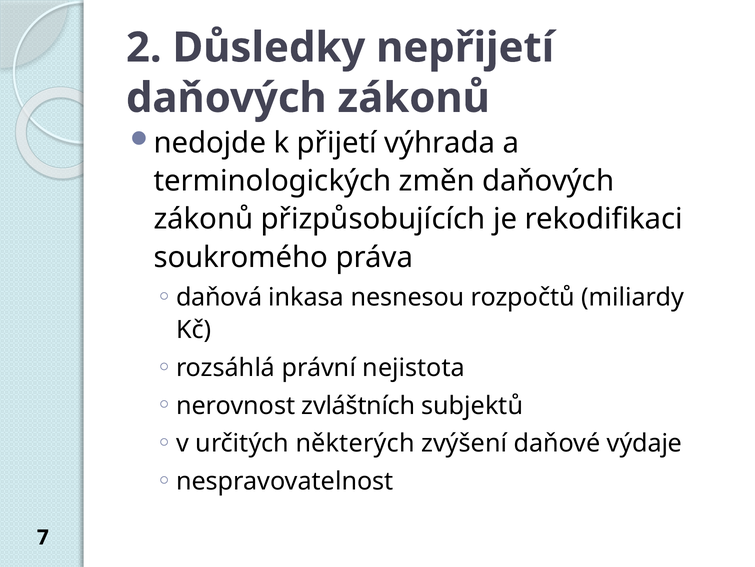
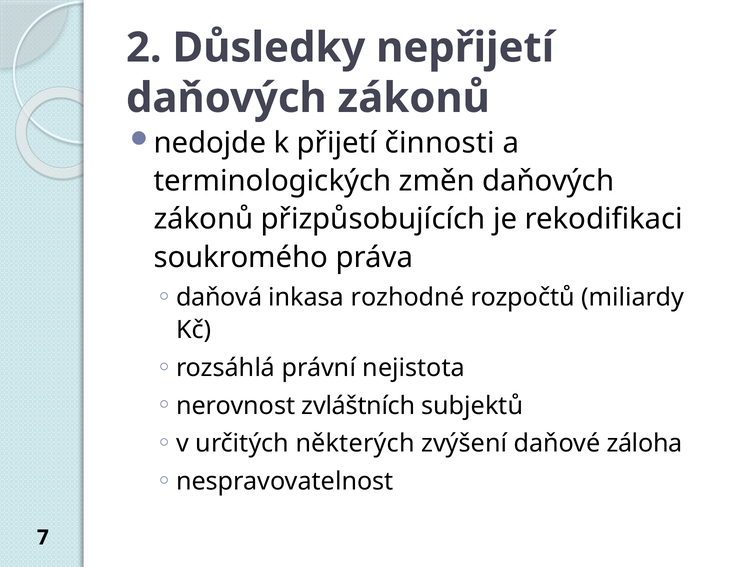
výhrada: výhrada -> činnosti
nesnesou: nesnesou -> rozhodné
výdaje: výdaje -> záloha
